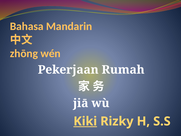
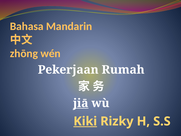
jiā underline: none -> present
